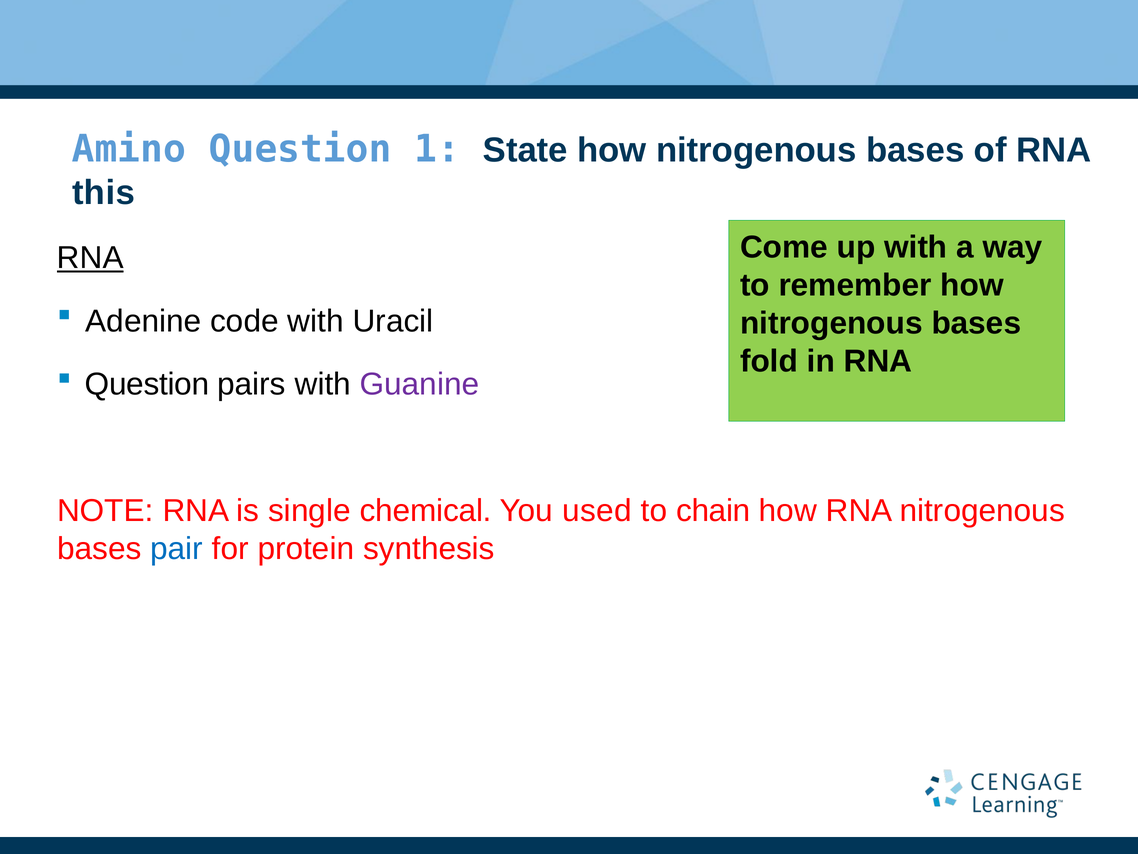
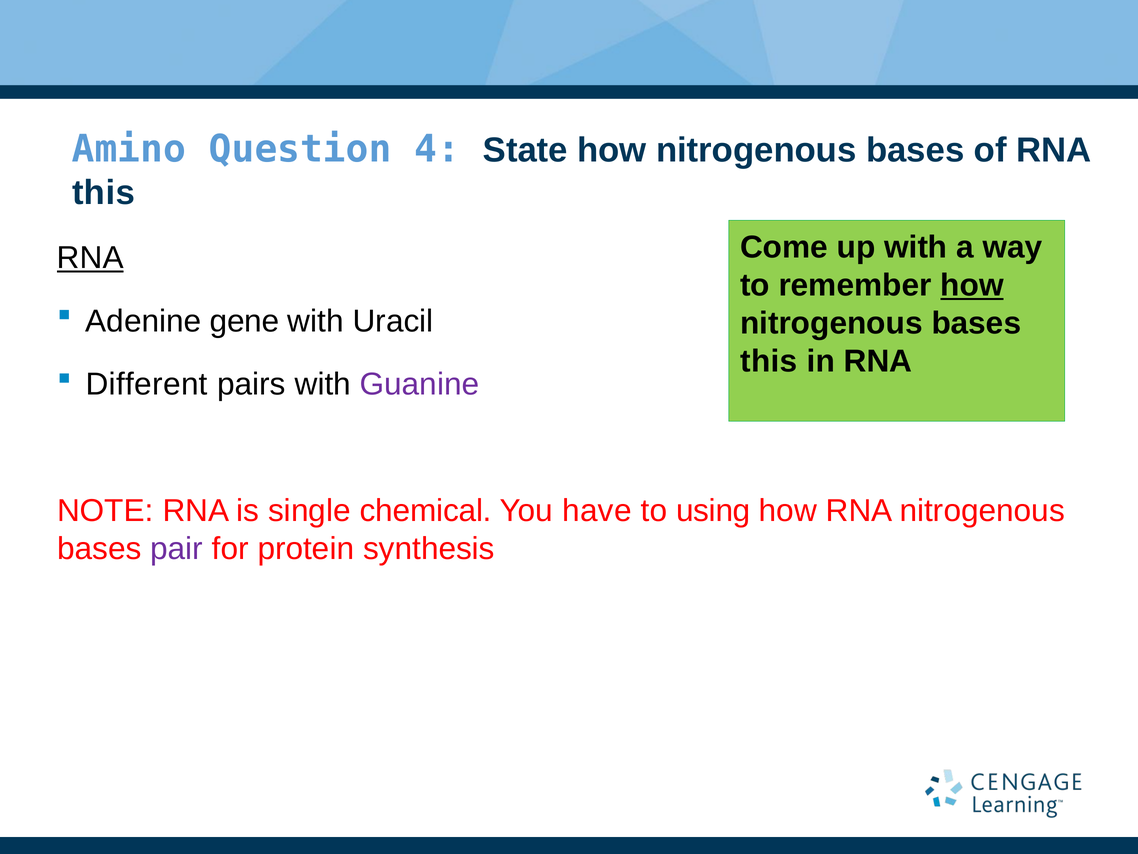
1: 1 -> 4
how at (972, 285) underline: none -> present
code: code -> gene
fold at (769, 361): fold -> this
Question at (147, 384): Question -> Different
used: used -> have
chain: chain -> using
pair colour: blue -> purple
